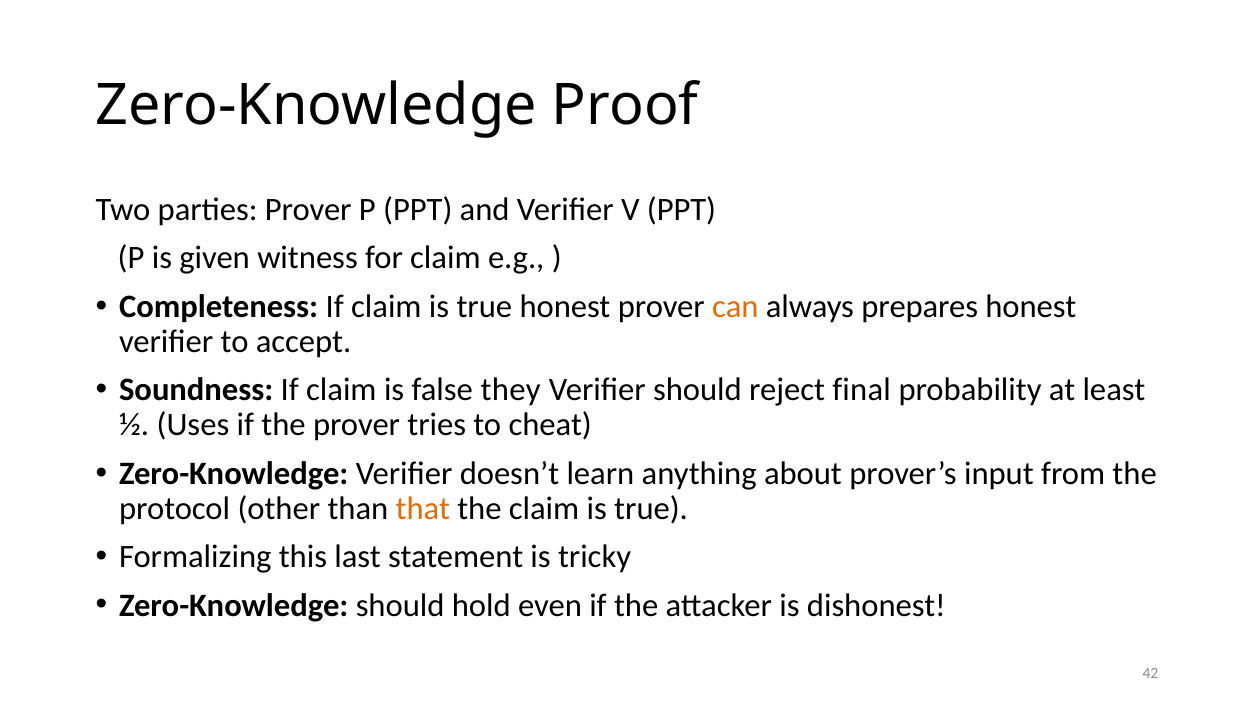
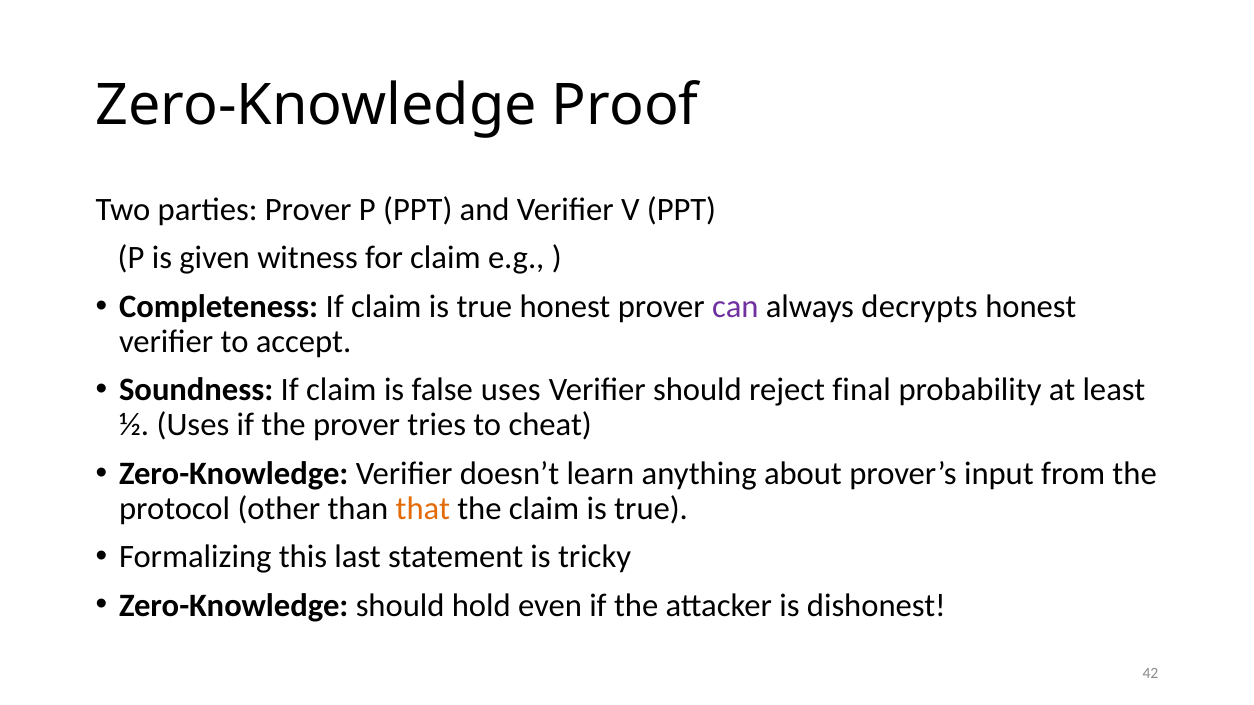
can colour: orange -> purple
prepares: prepares -> decrypts
false they: they -> uses
